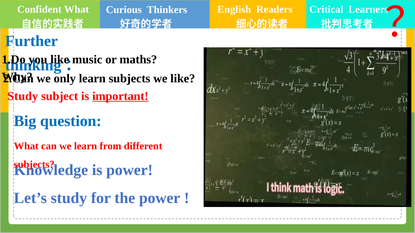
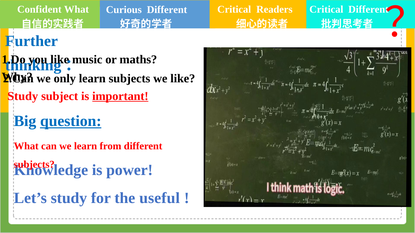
Curious Thinkers: Thinkers -> Different
English at (234, 10): English -> Critical
Critical Learners: Learners -> Different
question underline: none -> present
the power: power -> useful
